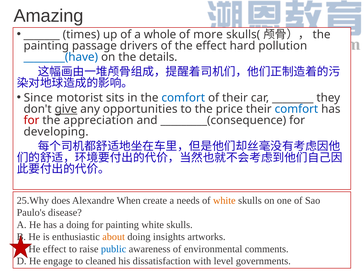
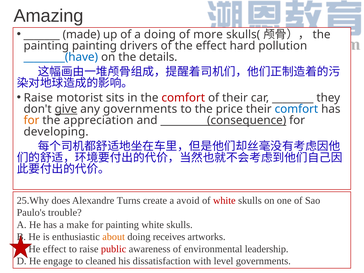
times: times -> made
a whole: whole -> doing
painting passage: passage -> painting
Since at (38, 98): Since -> Raise
comfort at (183, 98) colour: blue -> red
any opportunities: opportunities -> governments
for at (31, 120) colour: red -> orange
_________(consequence underline: none -> present
When: When -> Turns
needs: needs -> avoid
white at (224, 200) colour: orange -> red
disease: disease -> trouble
a doing: doing -> make
insights: insights -> receives
public colour: blue -> red
comments: comments -> leadership
